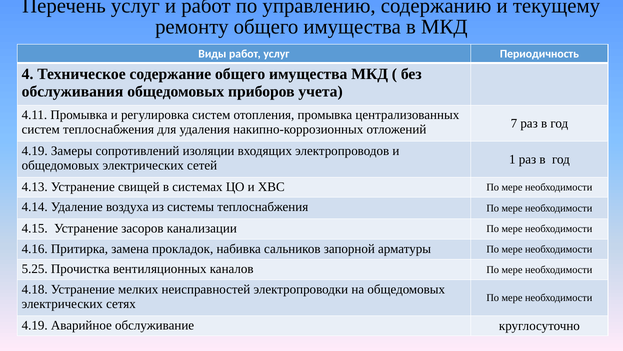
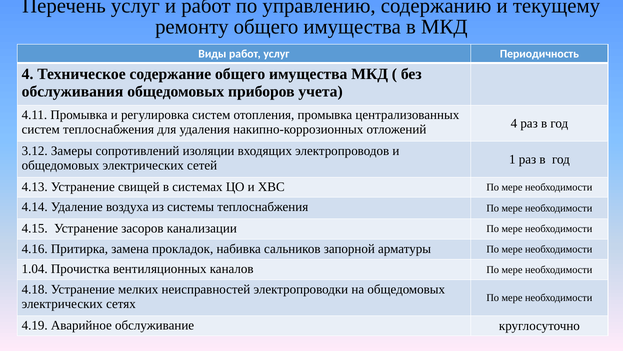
отложений 7: 7 -> 4
4.19 at (35, 151): 4.19 -> 3.12
5.25: 5.25 -> 1.04
